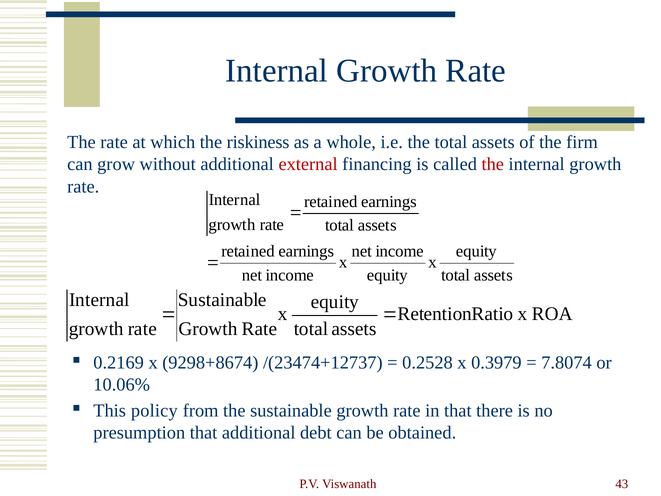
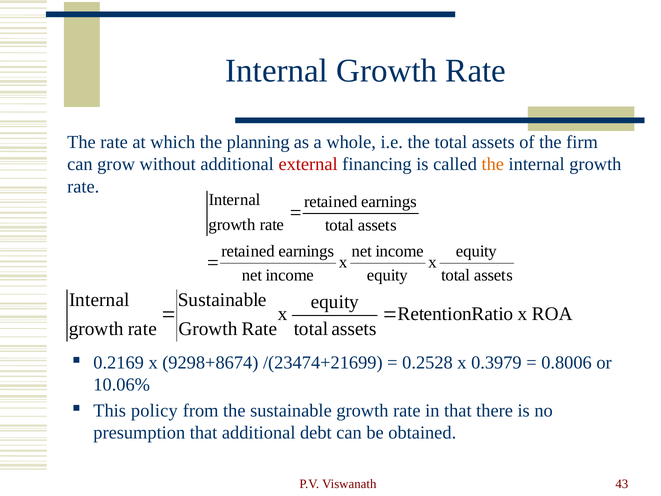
riskiness: riskiness -> planning
the at (493, 164) colour: red -> orange
/(23474+12737: /(23474+12737 -> /(23474+21699
7.8074: 7.8074 -> 0.8006
